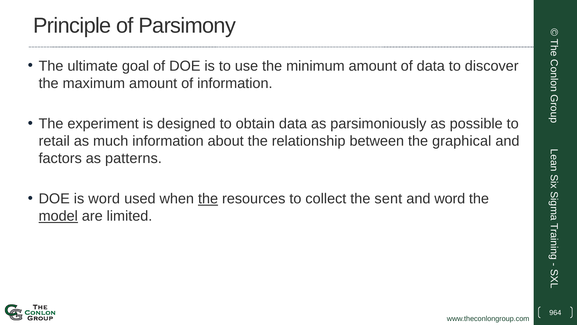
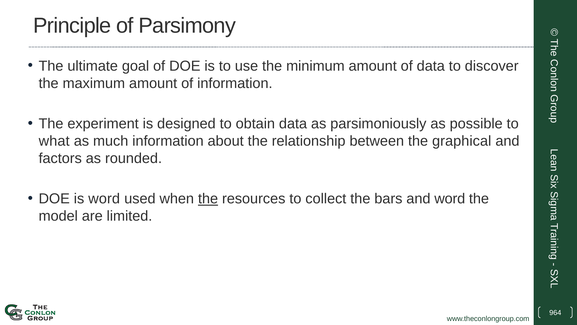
retail: retail -> what
patterns: patterns -> rounded
sent: sent -> bars
model underline: present -> none
